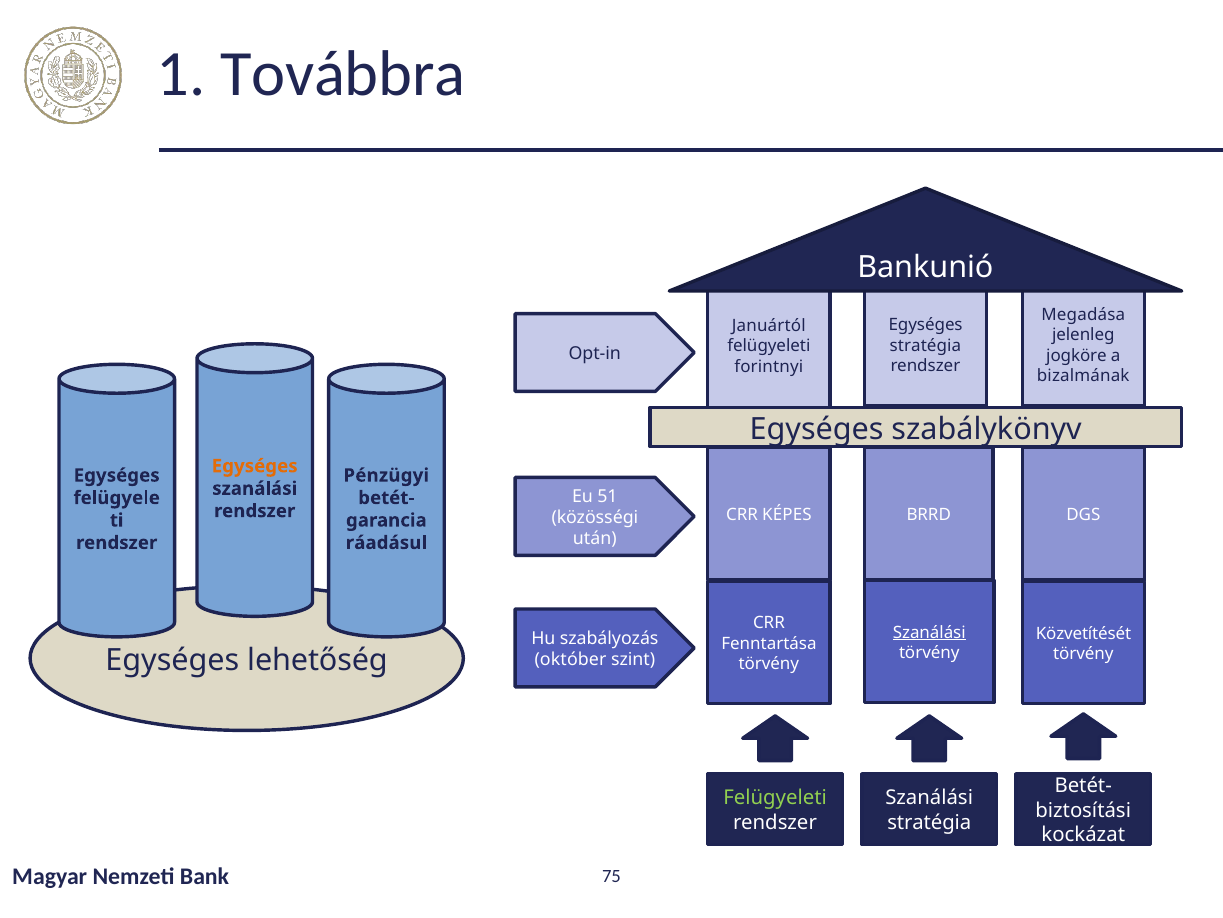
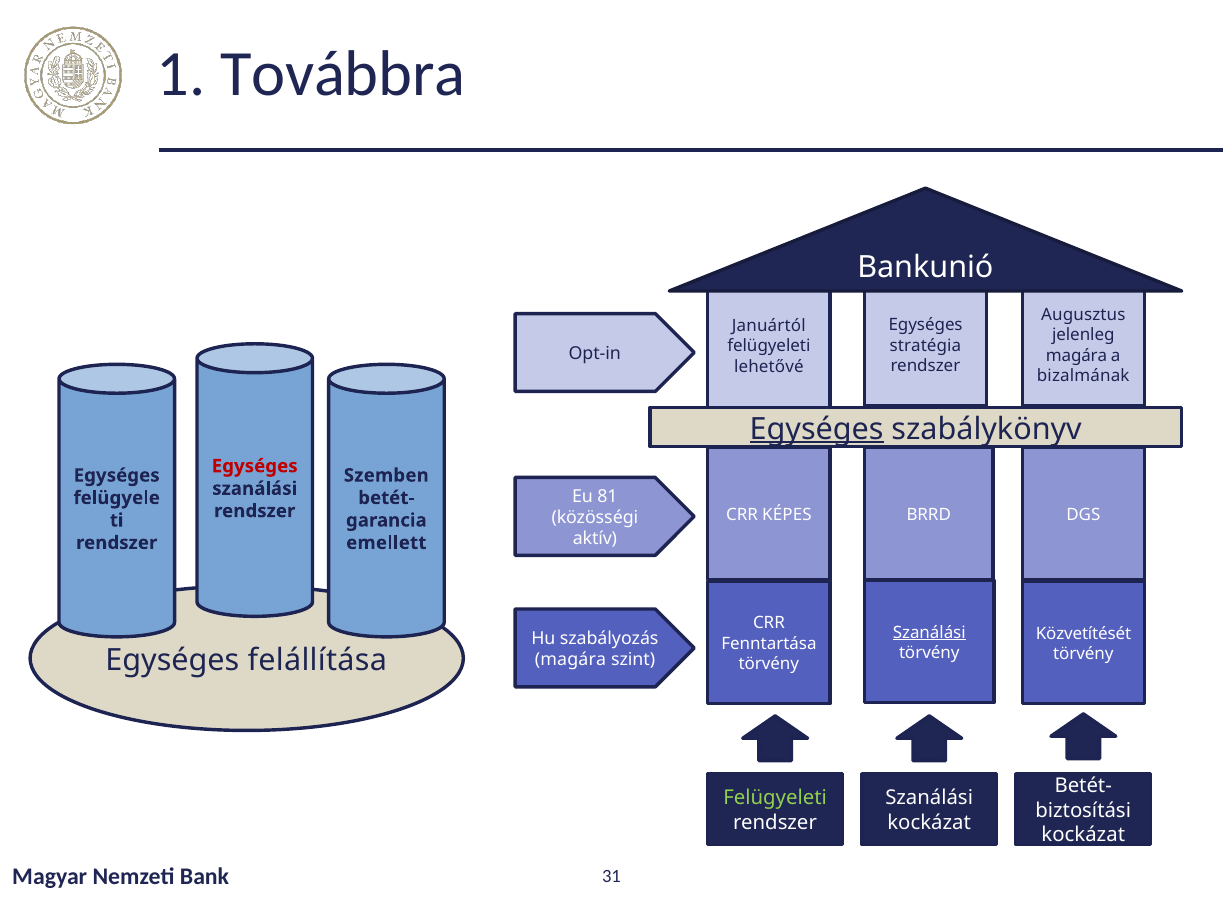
Megadása: Megadása -> Augusztus
jogköre at (1076, 355): jogköre -> magára
forintnyi: forintnyi -> lehetővé
Egységes at (817, 429) underline: none -> present
Egységes at (255, 466) colour: orange -> red
Pénzügyi: Pénzügyi -> Szemben
51: 51 -> 81
után: után -> aktív
ráadásul: ráadásul -> emellett
lehetőség: lehetőség -> felállítása
október at (571, 659): október -> magára
stratégia at (929, 822): stratégia -> kockázat
75: 75 -> 31
